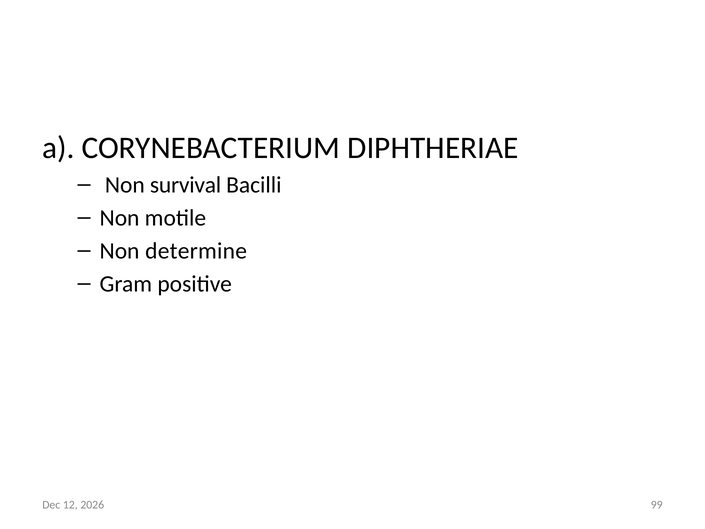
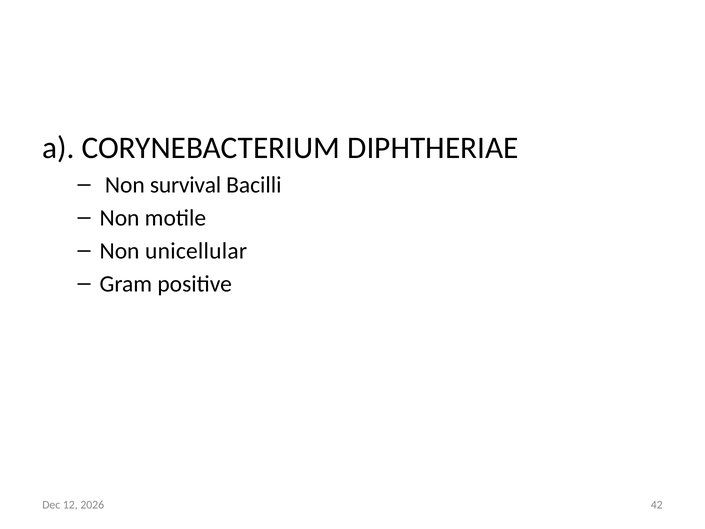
determine: determine -> unicellular
99: 99 -> 42
